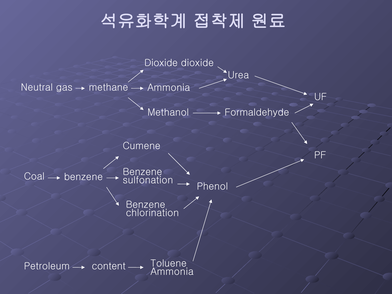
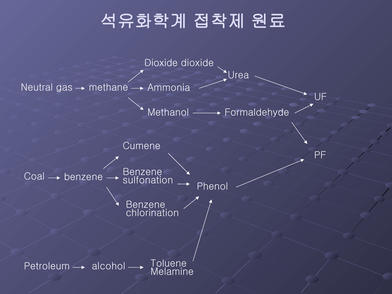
content: content -> alcohol
Ammonia at (172, 272): Ammonia -> Melamine
